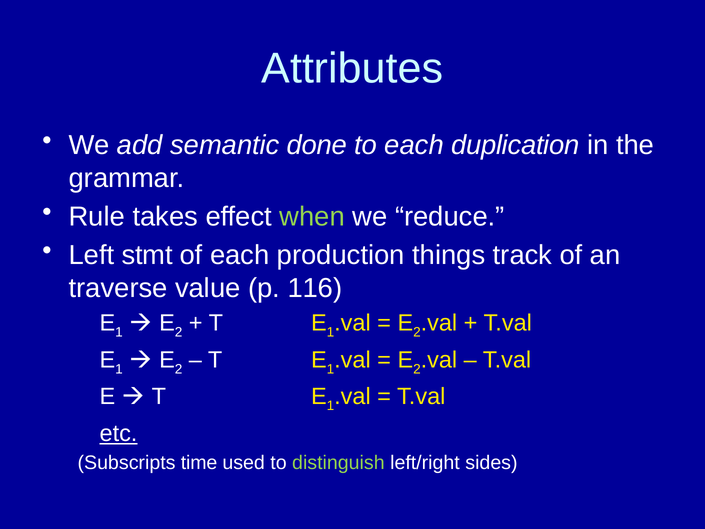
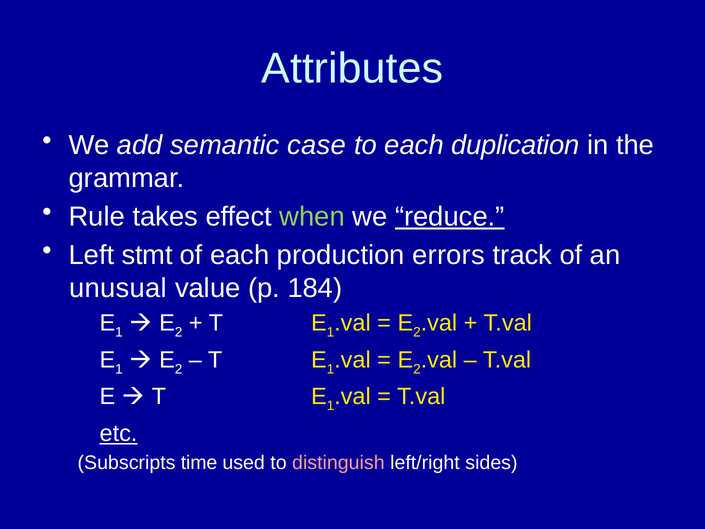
done: done -> case
reduce underline: none -> present
things: things -> errors
traverse: traverse -> unusual
116: 116 -> 184
distinguish colour: light green -> pink
